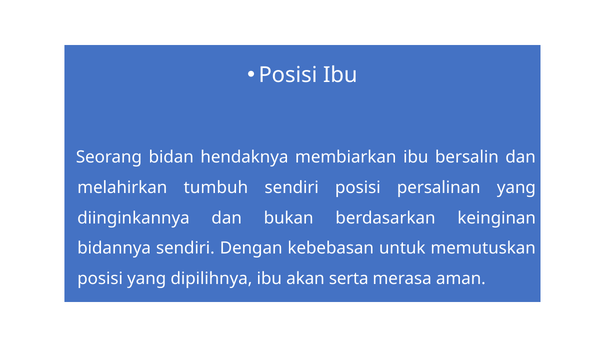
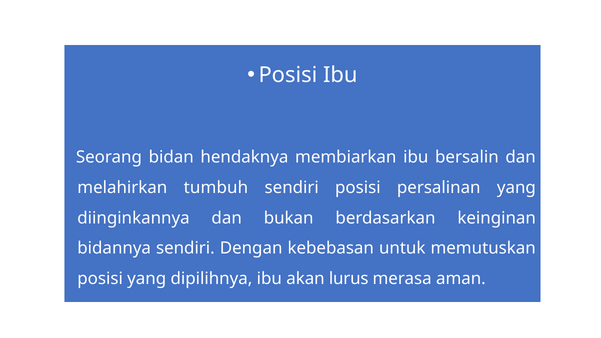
serta: serta -> lurus
